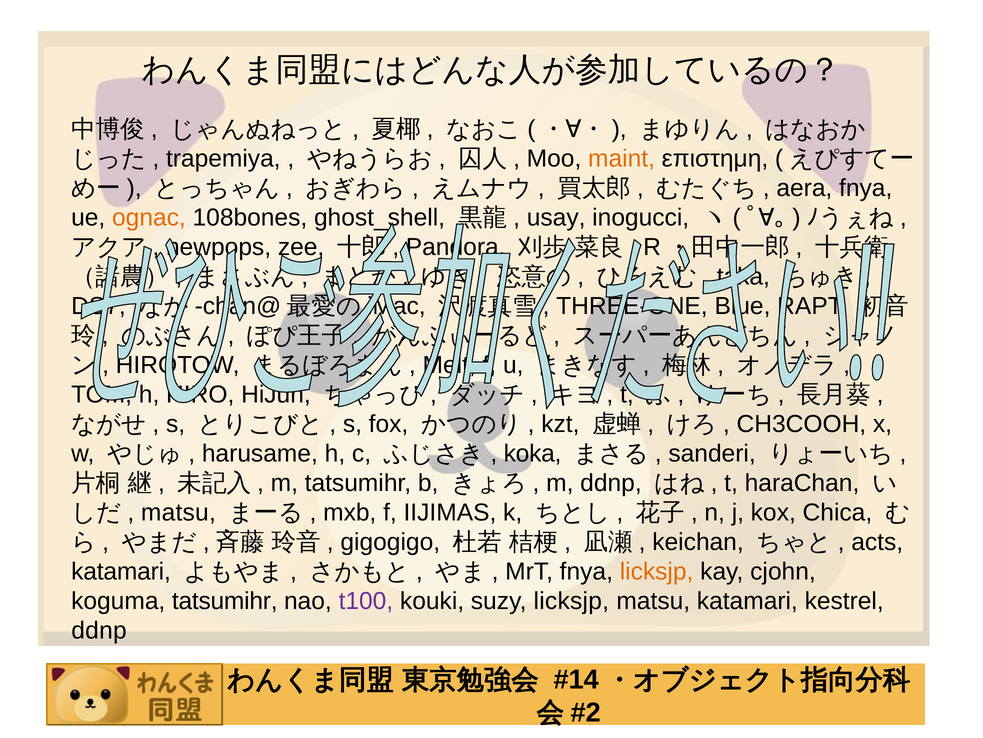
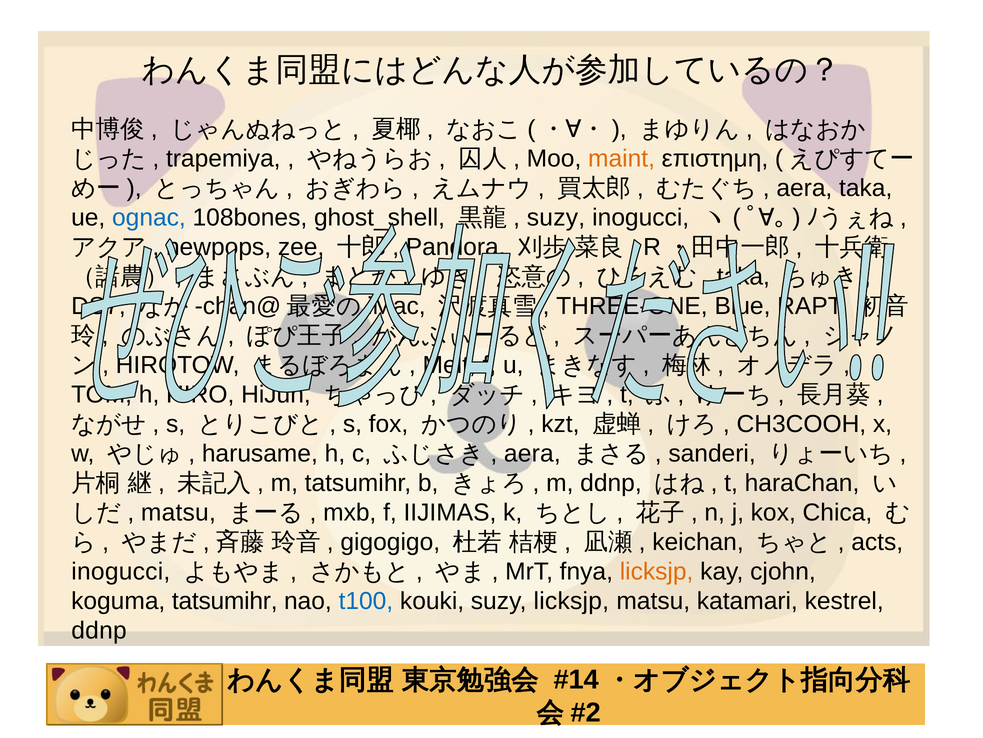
aera fnya: fnya -> taka
ognac colour: orange -> blue
usay at (556, 217): usay -> suzy
koka at (533, 453): koka -> aera
katamari at (121, 571): katamari -> inogucci
t100 colour: purple -> blue
